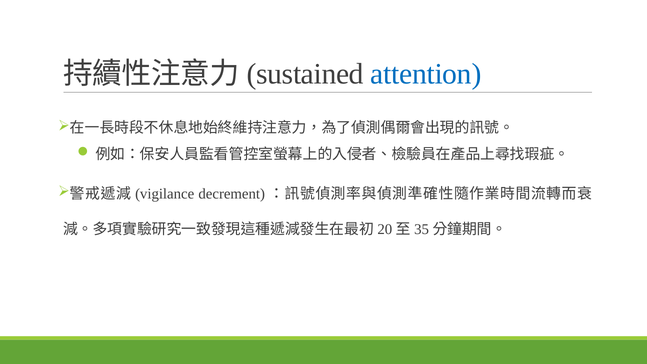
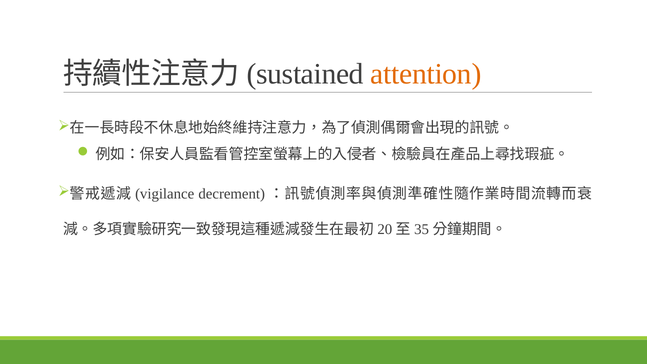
attention colour: blue -> orange
